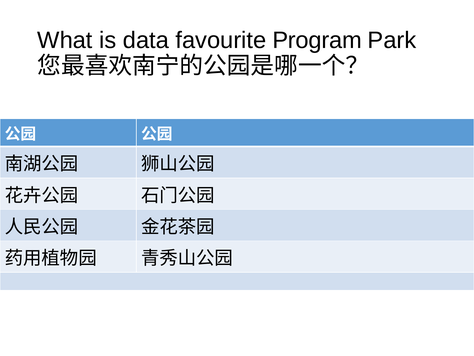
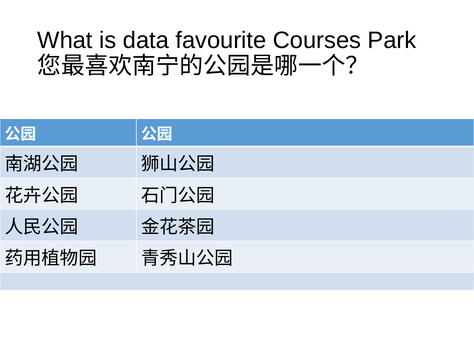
Program: Program -> Courses
